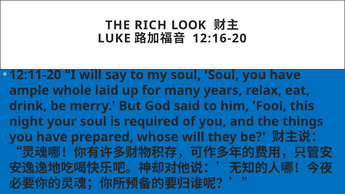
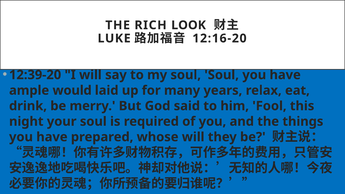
12:11-20: 12:11-20 -> 12:39-20
whole: whole -> would
